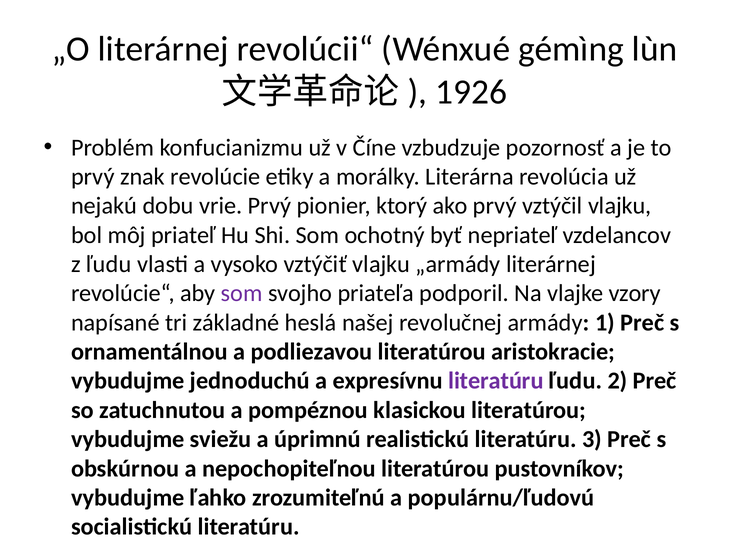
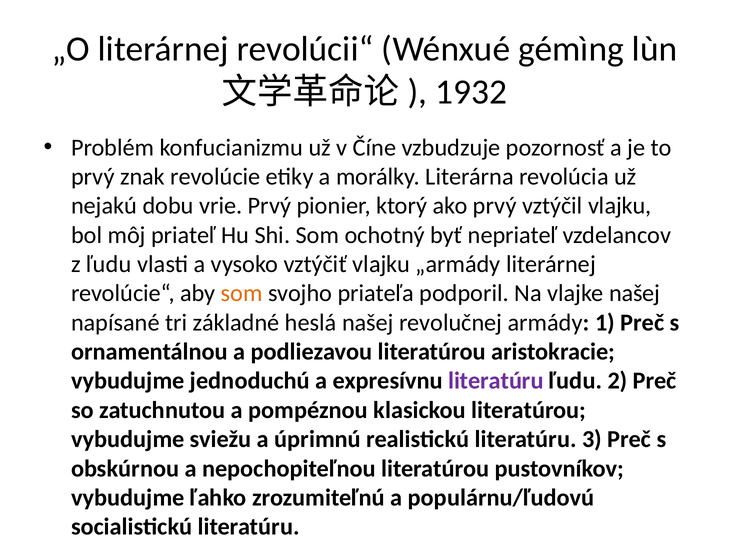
1926: 1926 -> 1932
som at (242, 293) colour: purple -> orange
vlajke vzory: vzory -> našej
